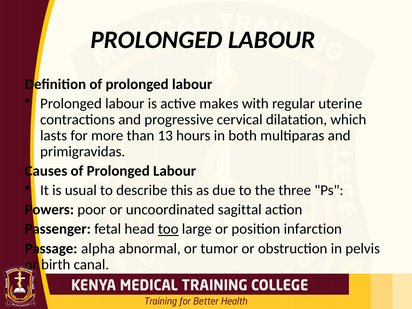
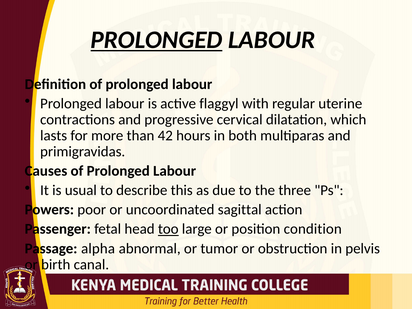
PROLONGED at (157, 40) underline: none -> present
makes: makes -> flaggyl
13: 13 -> 42
infarction: infarction -> condition
